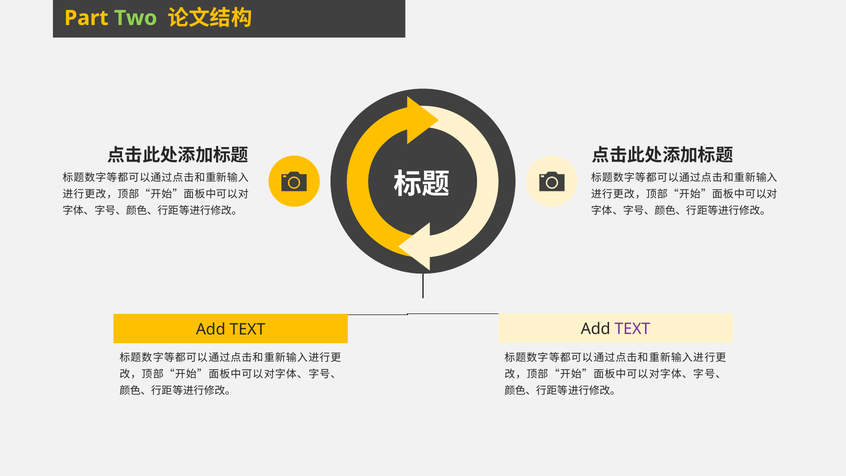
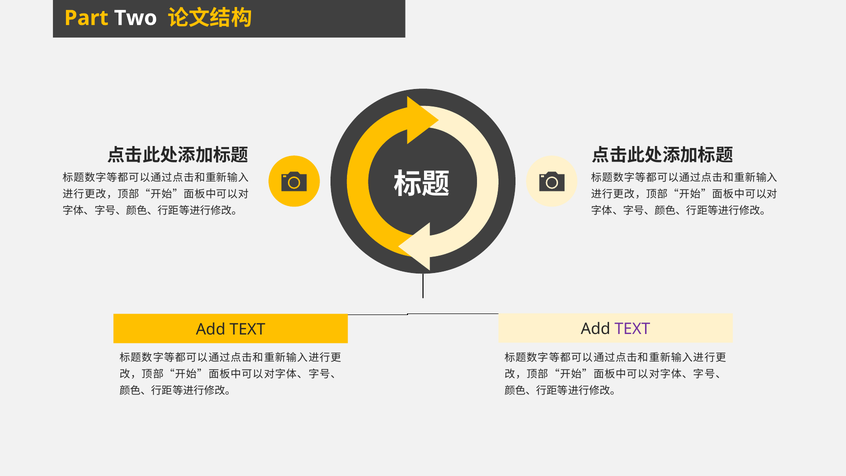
Two colour: light green -> white
